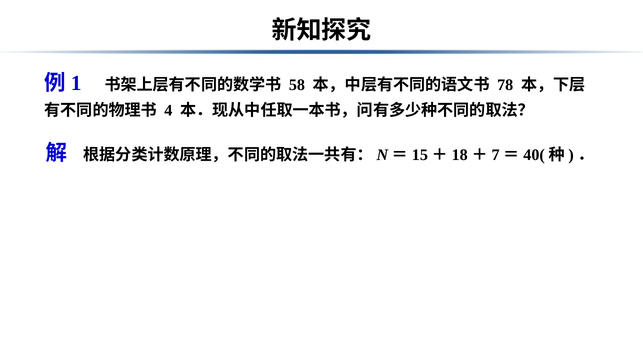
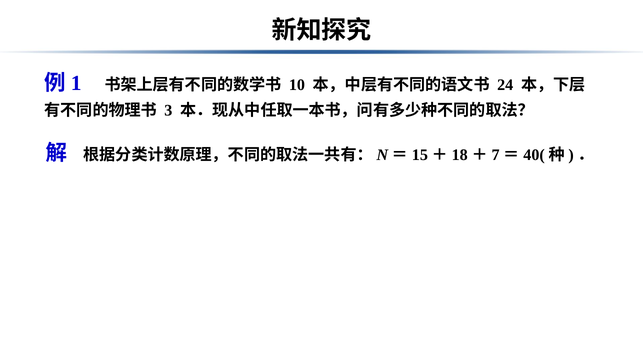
58: 58 -> 10
78: 78 -> 24
4: 4 -> 3
